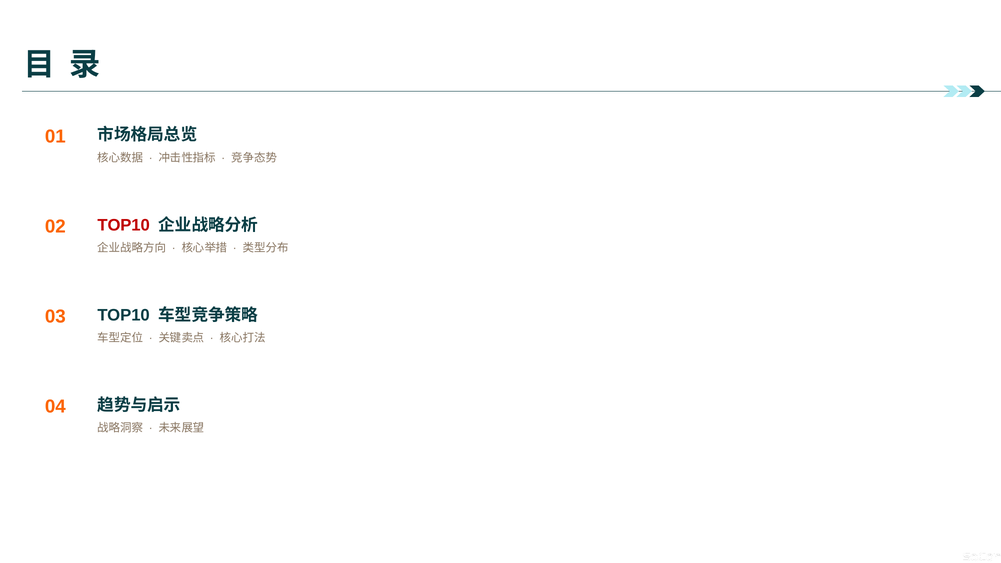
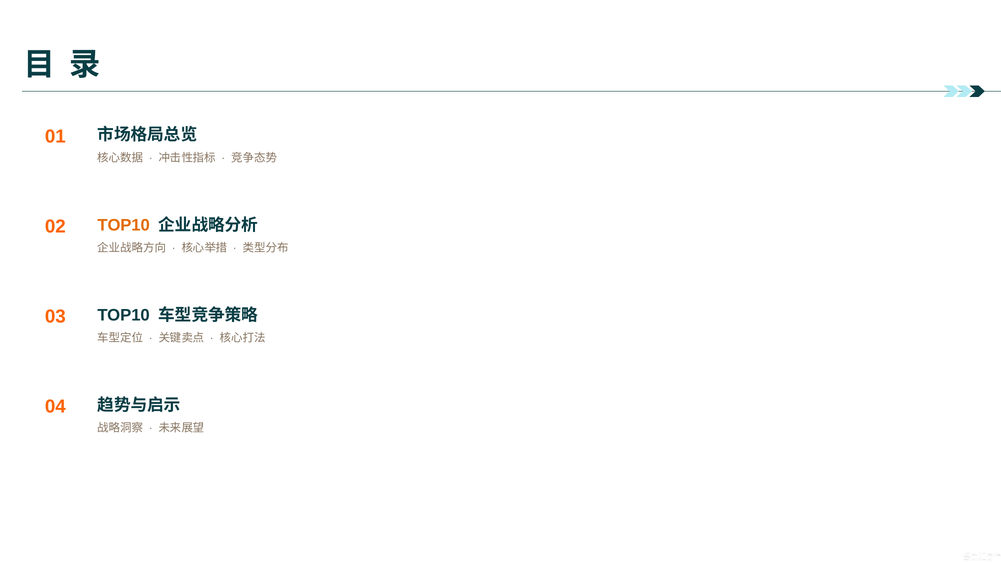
TOP10 at (124, 225) colour: red -> orange
